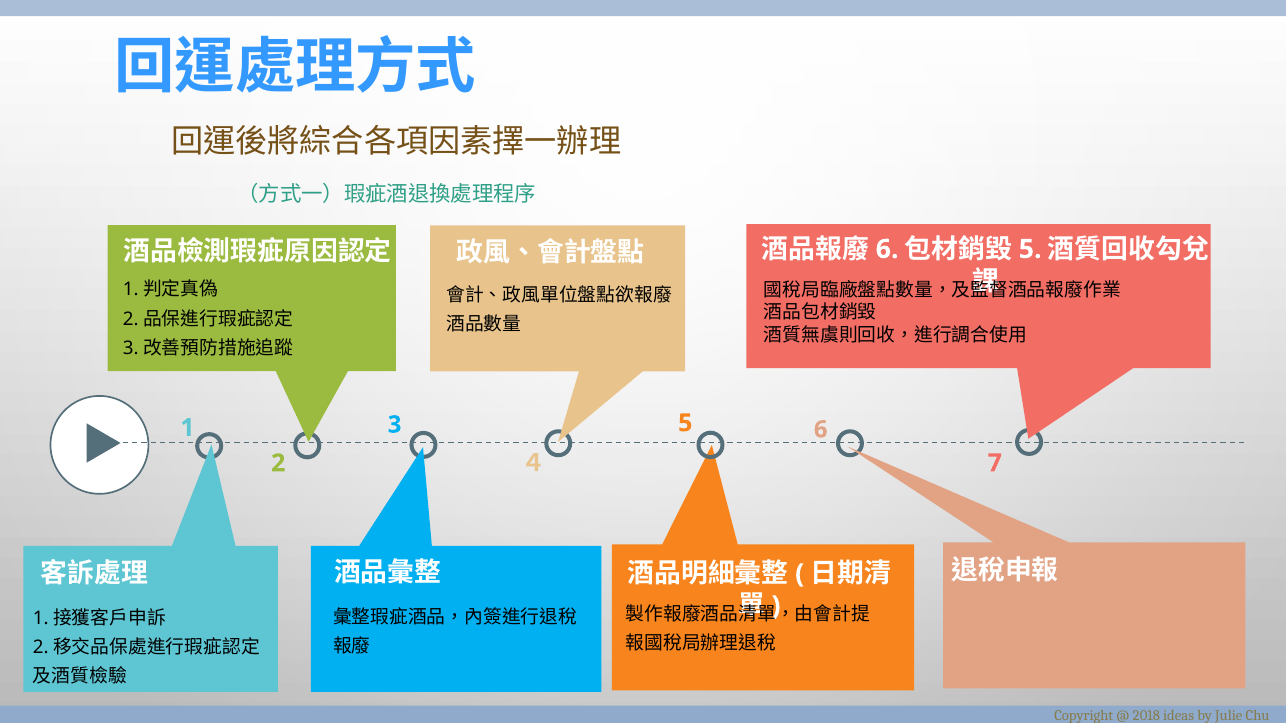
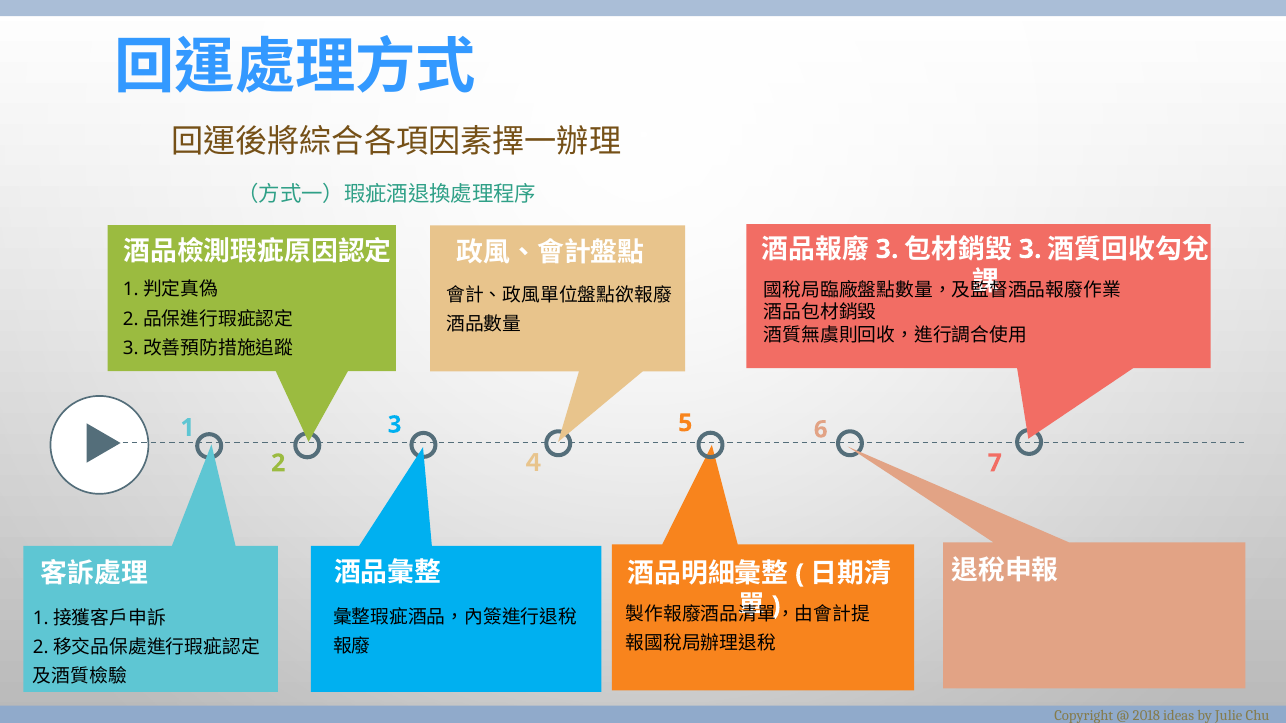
6 at (887, 249): 6 -> 3
5 at (1030, 249): 5 -> 3
